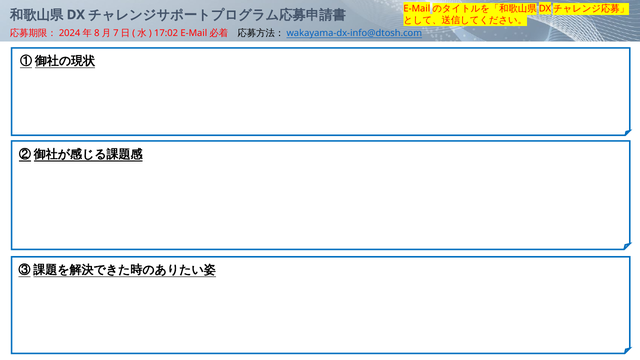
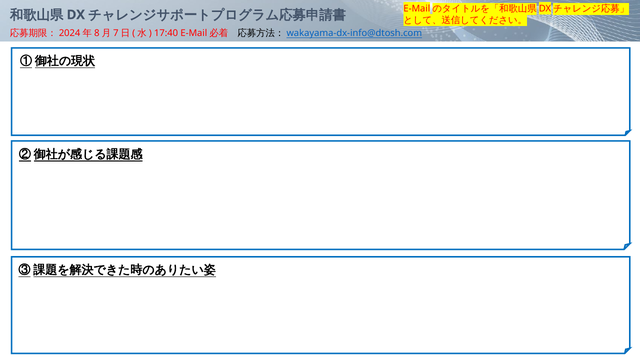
17:02: 17:02 -> 17:40
